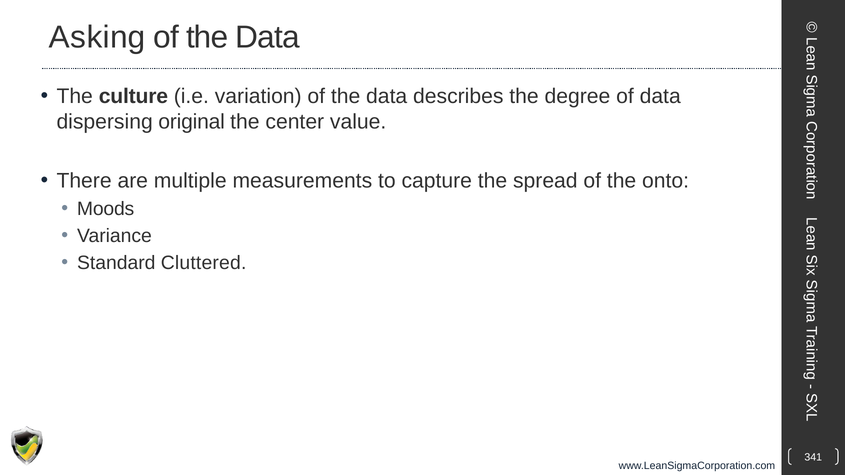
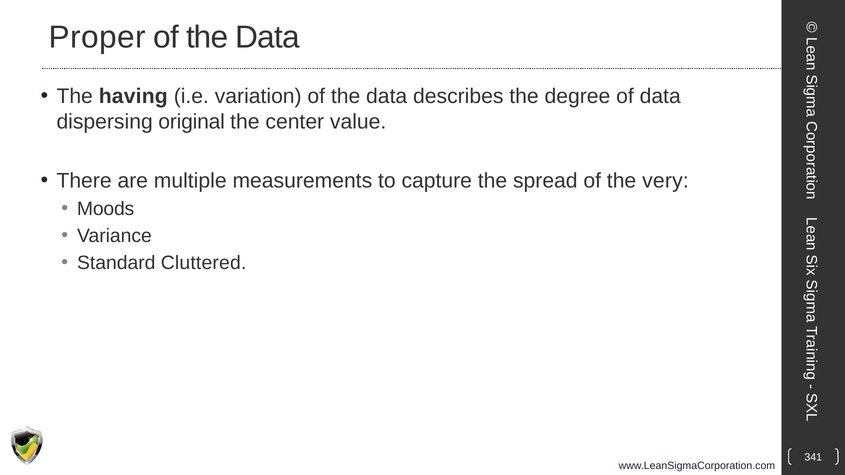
Asking: Asking -> Proper
culture: culture -> having
onto: onto -> very
